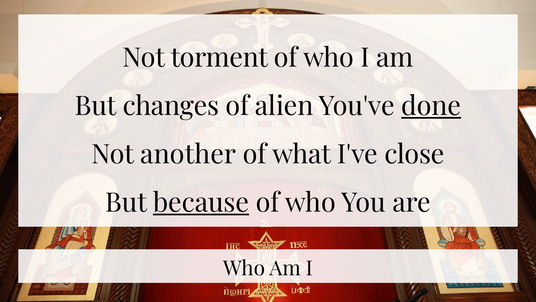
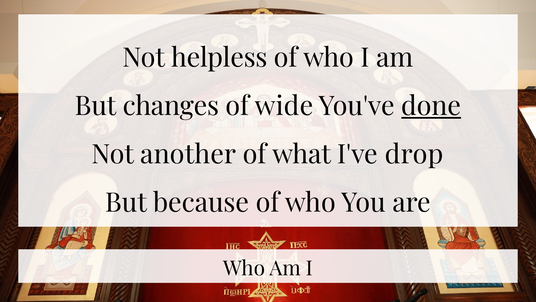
torment: torment -> helpless
alien: alien -> wide
close: close -> drop
because underline: present -> none
